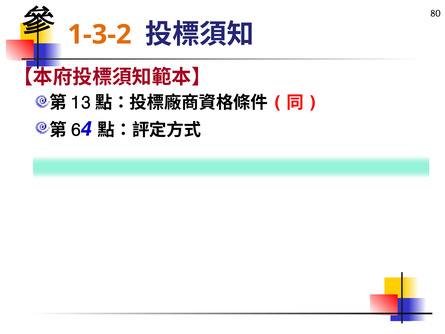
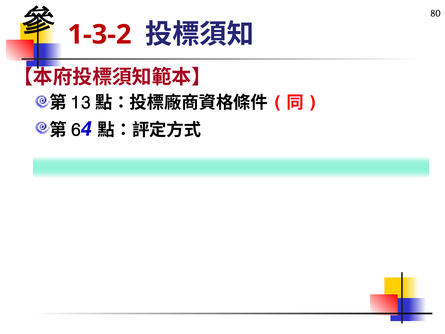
1-3-2 colour: orange -> red
